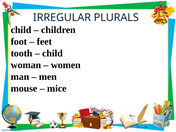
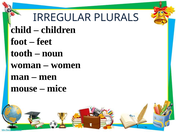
child at (52, 53): child -> noun
